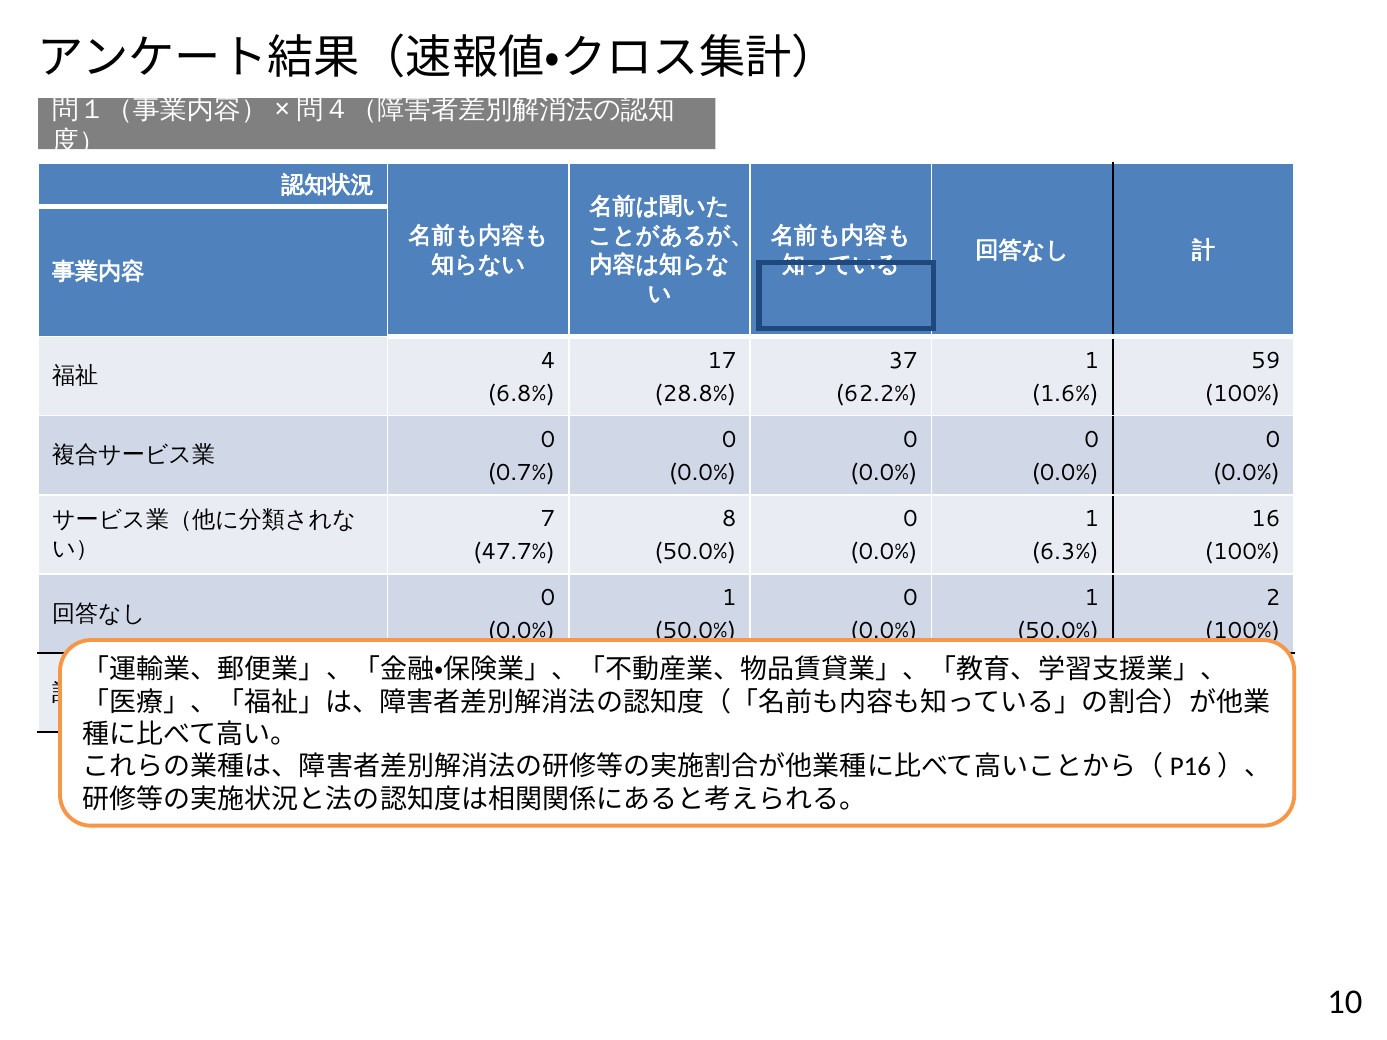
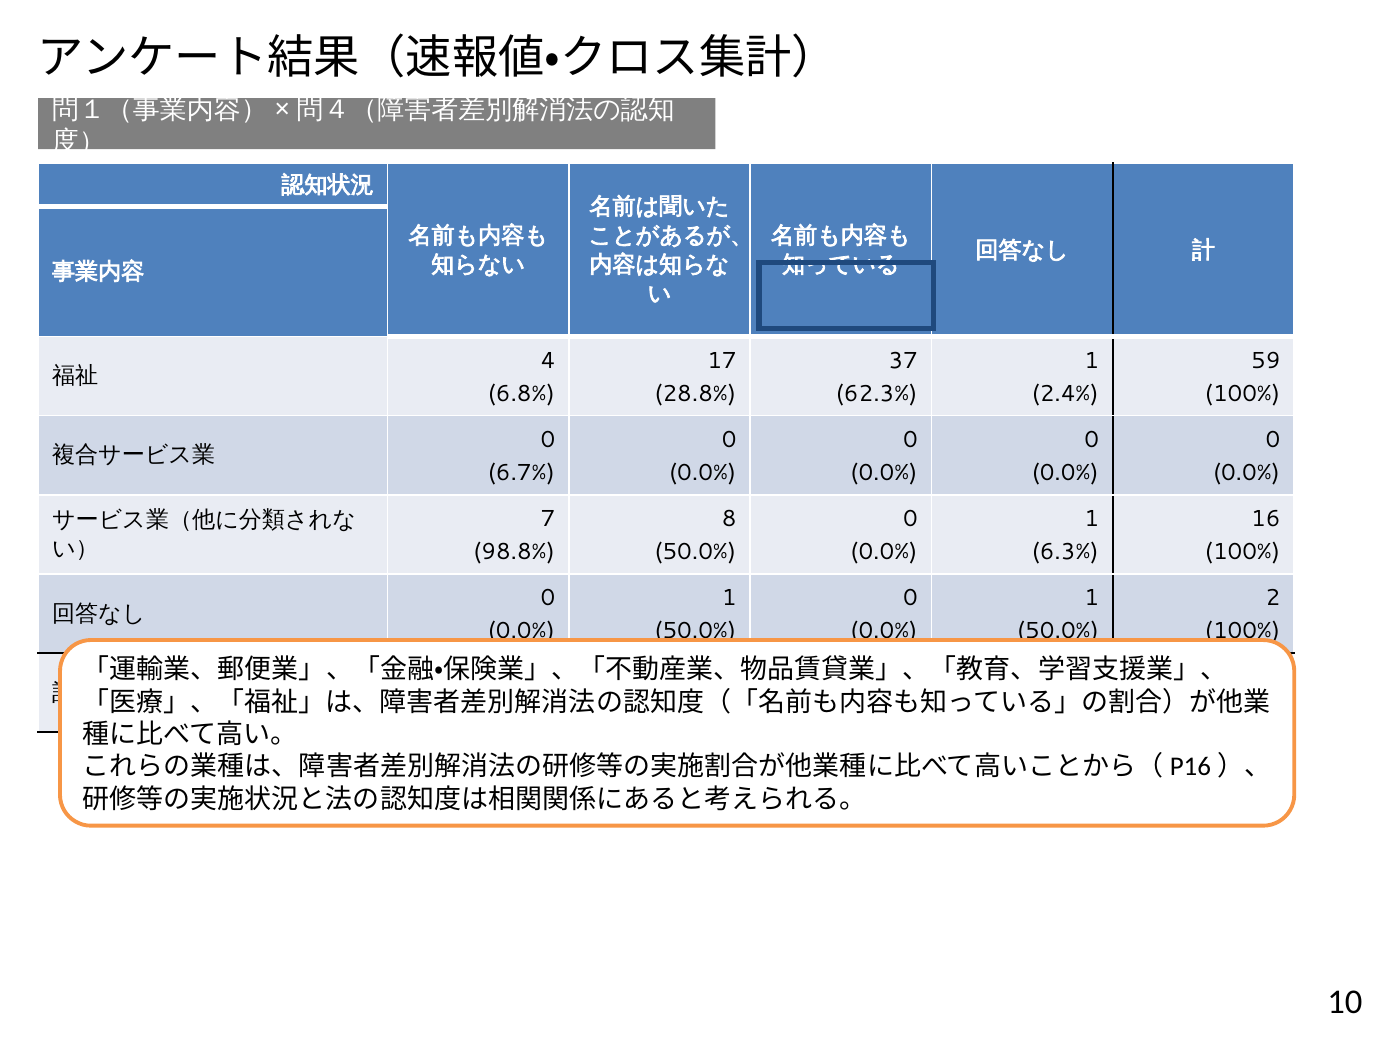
62.2%: 62.2% -> 62.3%
1.6%: 1.6% -> 2.4%
0.7%: 0.7% -> 6.7%
47.7%: 47.7% -> 98.8%
